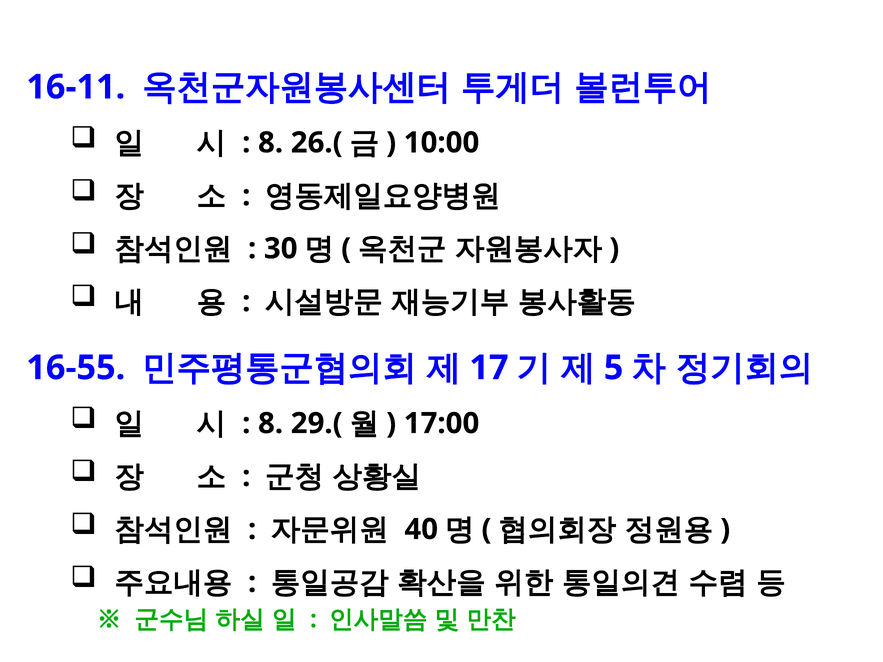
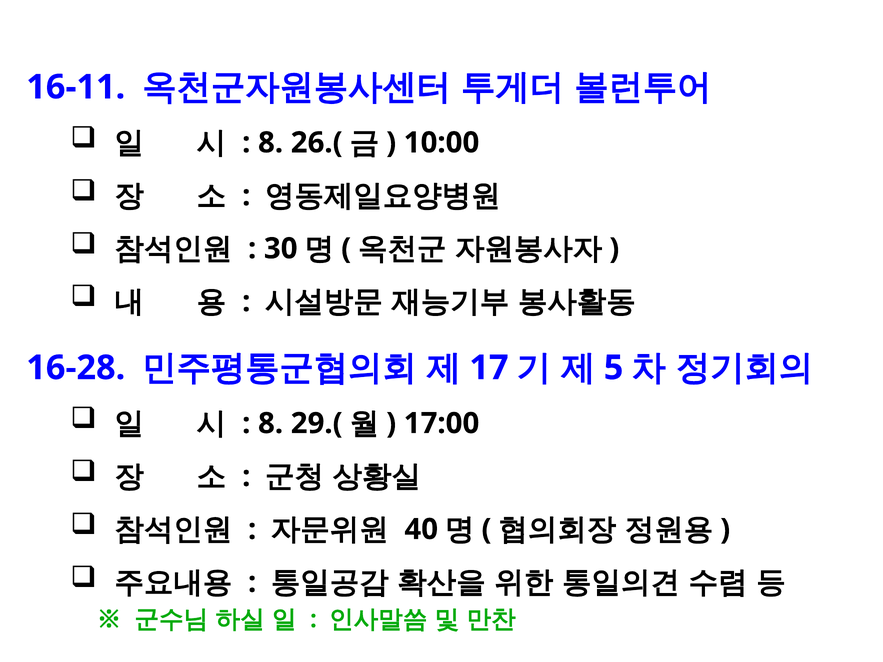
16-55: 16-55 -> 16-28
